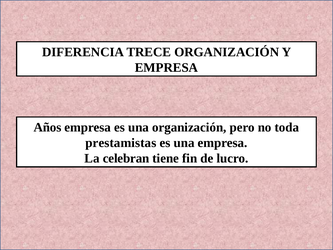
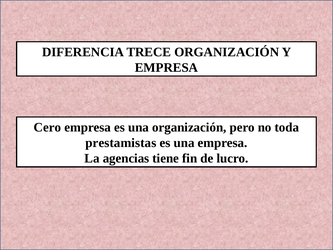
Años: Años -> Cero
celebran: celebran -> agencias
